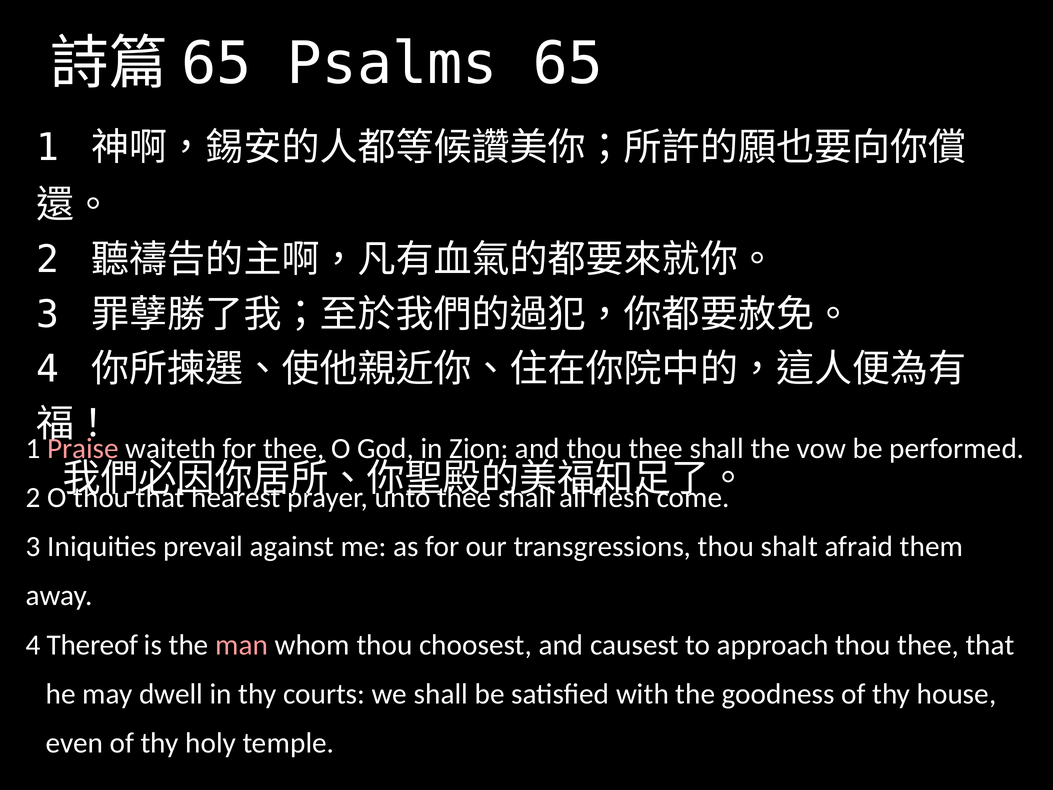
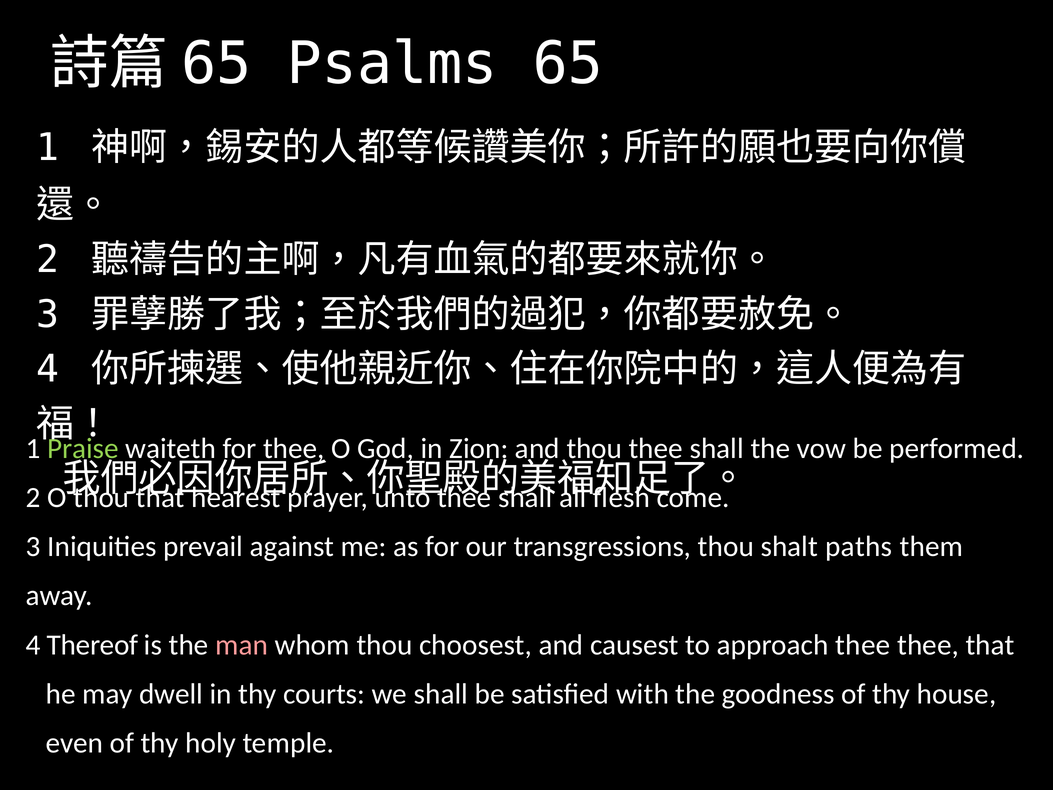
Praise colour: pink -> light green
afraid: afraid -> paths
approach thou: thou -> thee
